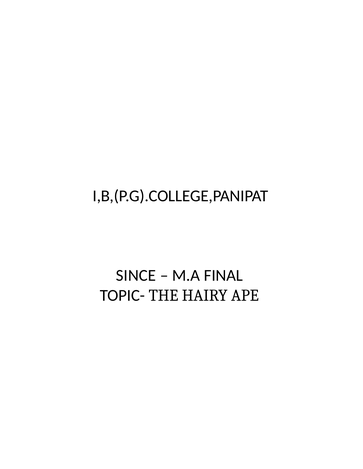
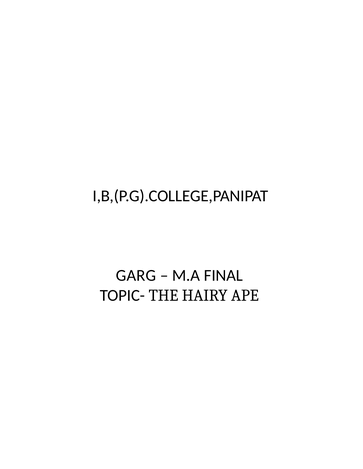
SINCE: SINCE -> GARG
